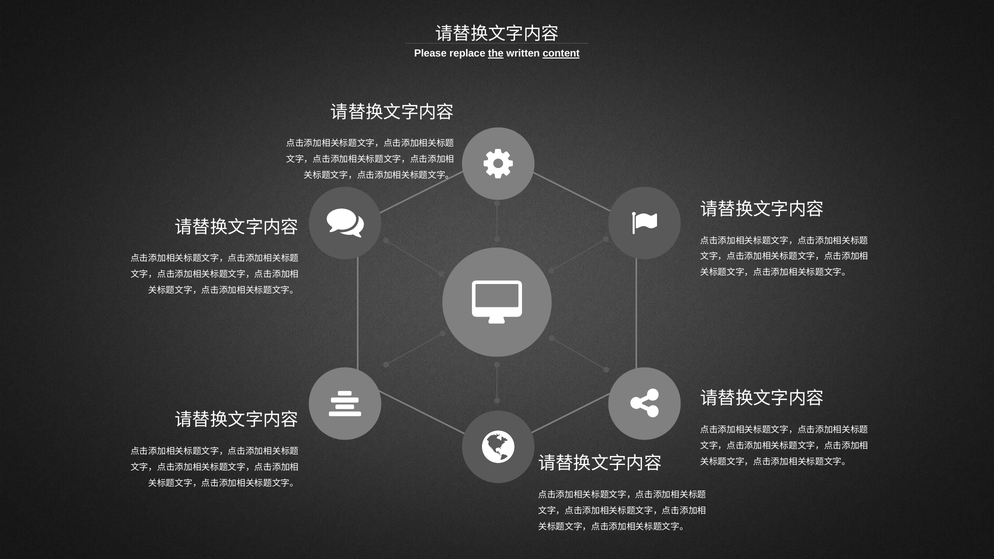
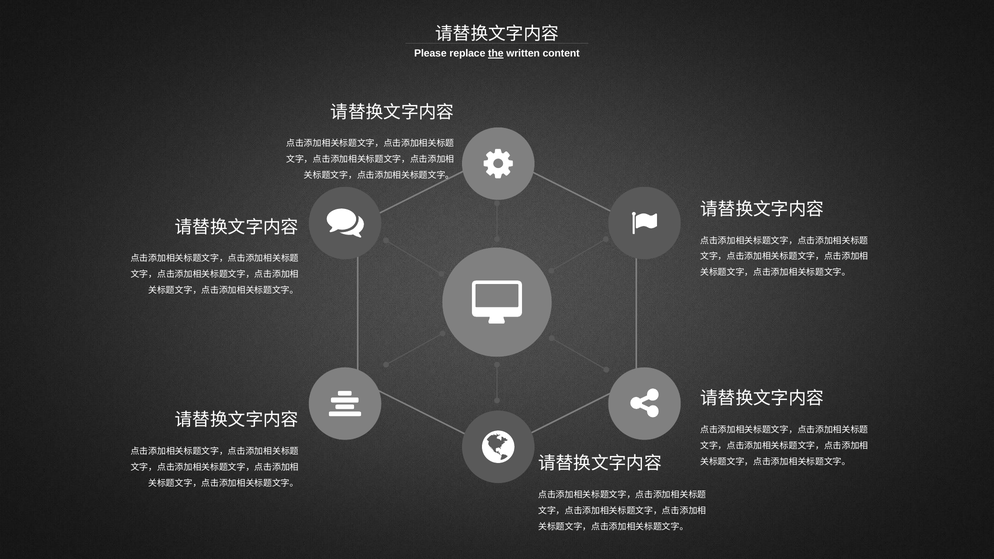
content underline: present -> none
